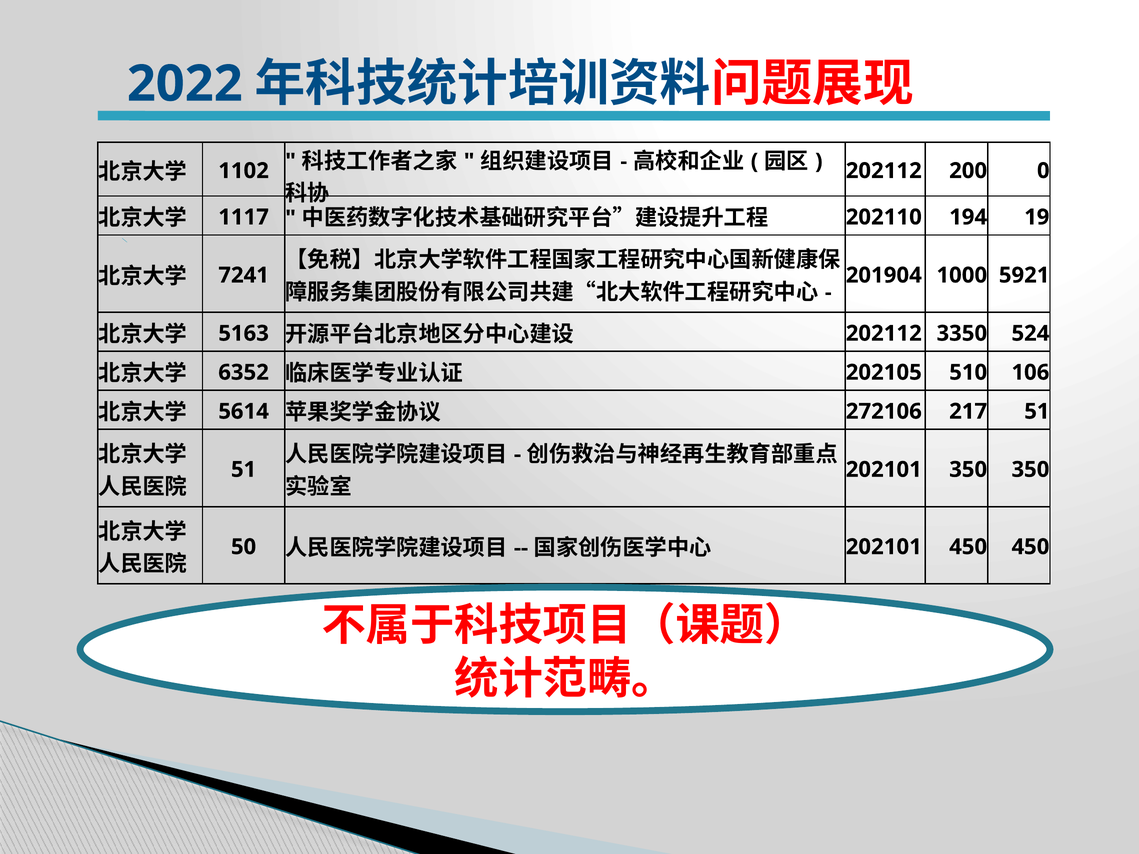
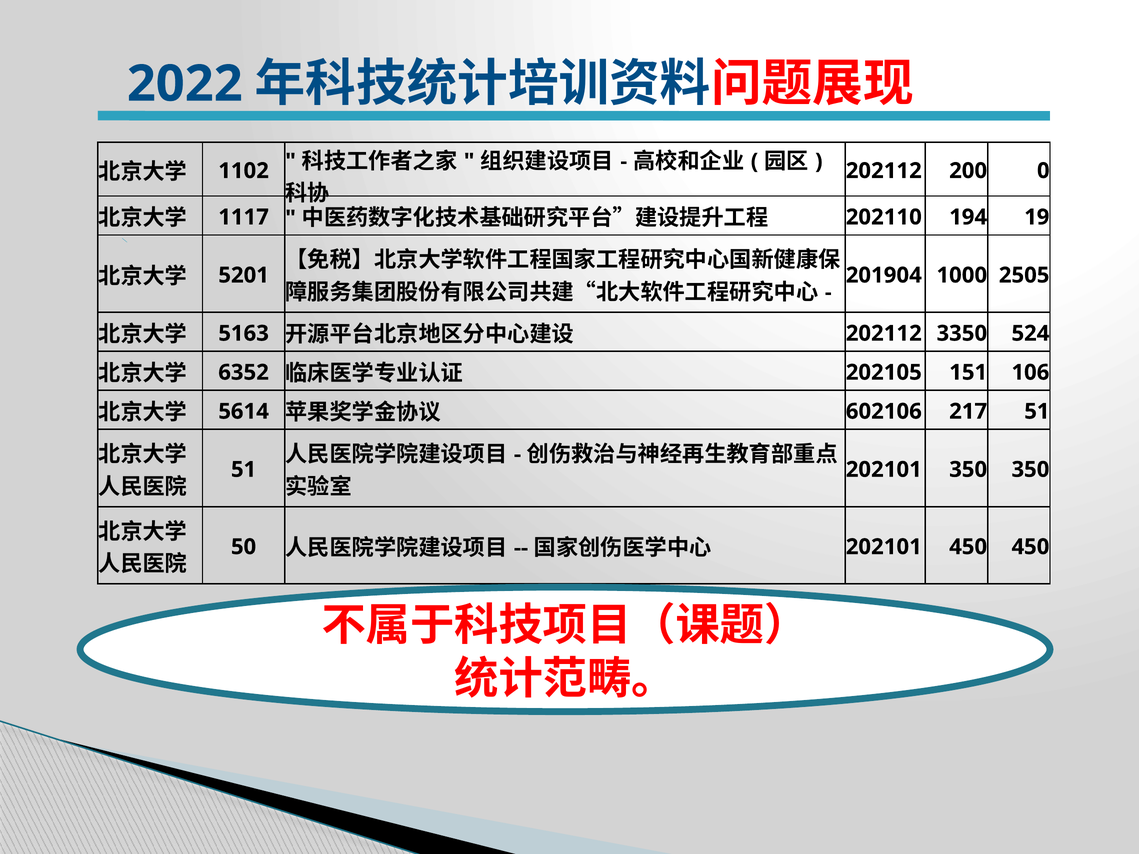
7241: 7241 -> 5201
5921: 5921 -> 2505
510: 510 -> 151
272106: 272106 -> 602106
